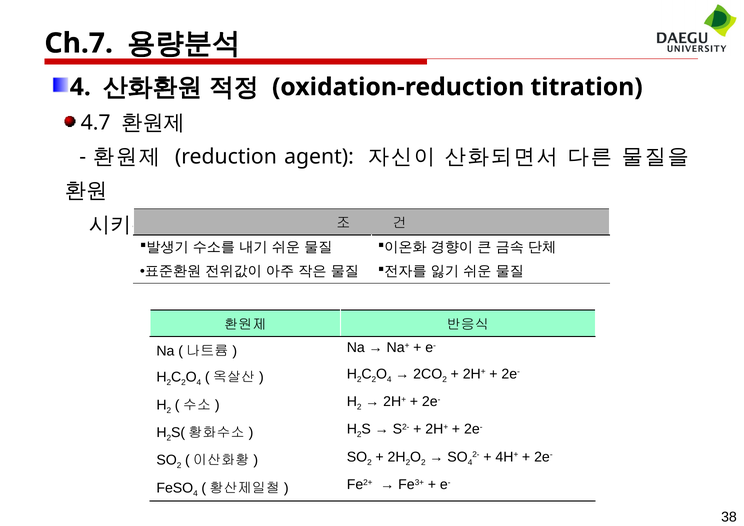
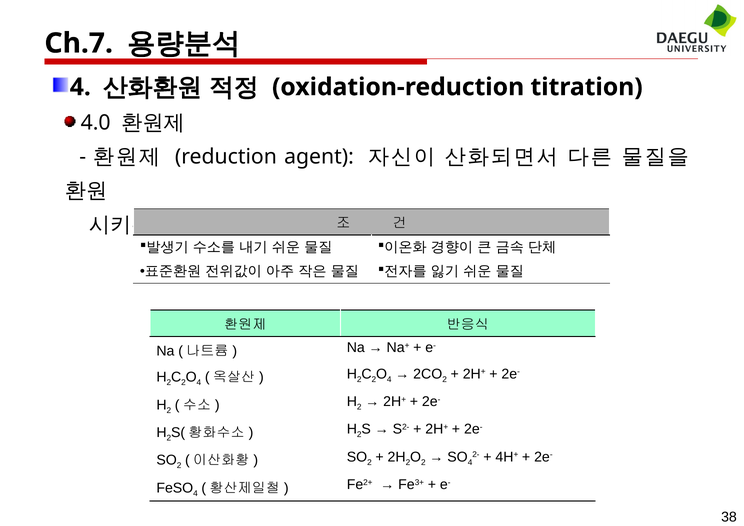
4.7: 4.7 -> 4.0
